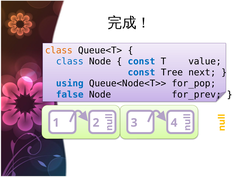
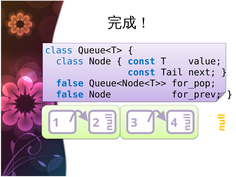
class at (59, 50) colour: orange -> blue
Tree: Tree -> Tail
using at (70, 83): using -> false
